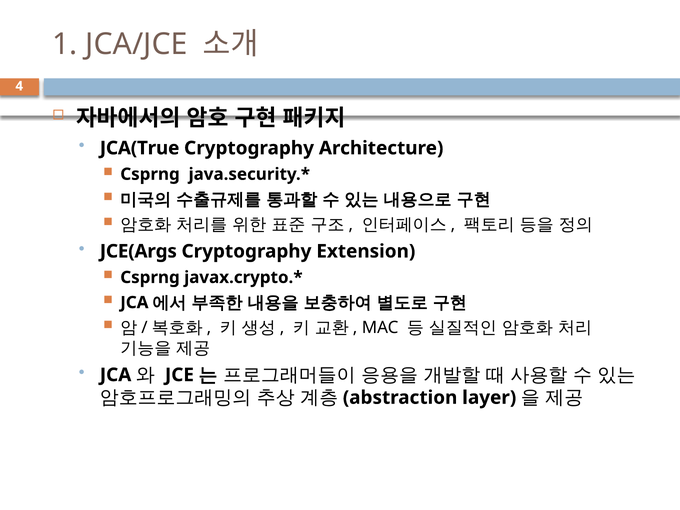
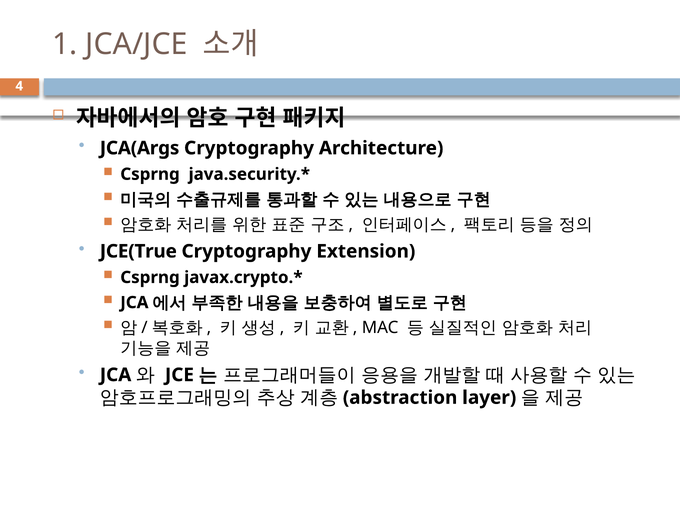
JCA(True: JCA(True -> JCA(Args
JCE(Args: JCE(Args -> JCE(True
